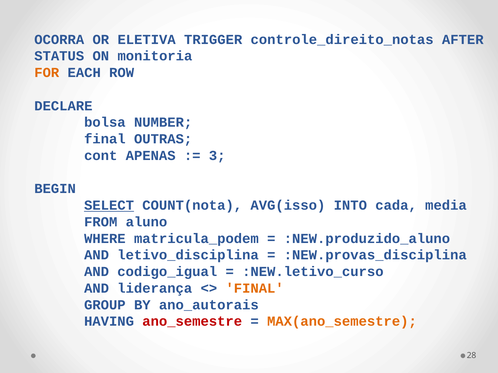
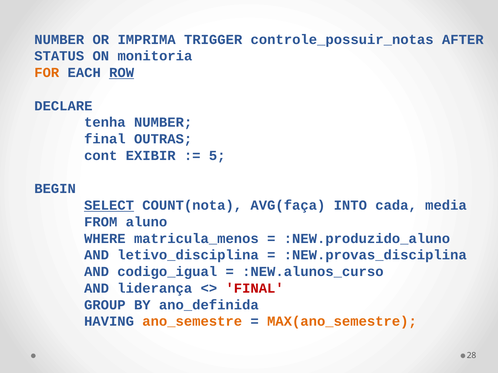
OCORRA at (59, 40): OCORRA -> NUMBER
ELETIVA: ELETIVA -> IMPRIMA
controle_direito_notas: controle_direito_notas -> controle_possuir_notas
ROW underline: none -> present
bolsa: bolsa -> tenha
APENAS: APENAS -> EXIBIR
3: 3 -> 5
AVG(isso: AVG(isso -> AVG(faça
matricula_podem: matricula_podem -> matricula_menos
:NEW.letivo_curso: :NEW.letivo_curso -> :NEW.alunos_curso
FINAL at (255, 289) colour: orange -> red
ano_autorais: ano_autorais -> ano_definida
ano_semestre colour: red -> orange
